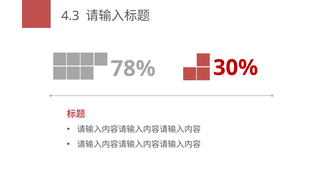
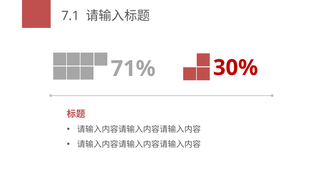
4.3: 4.3 -> 7.1
78%: 78% -> 71%
